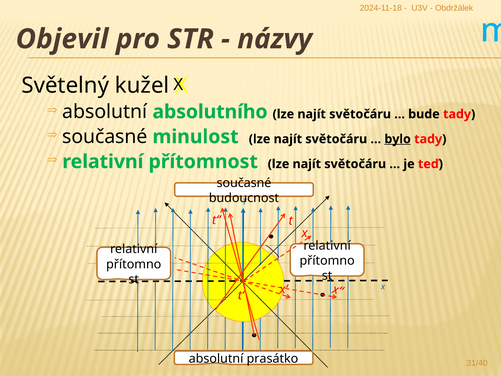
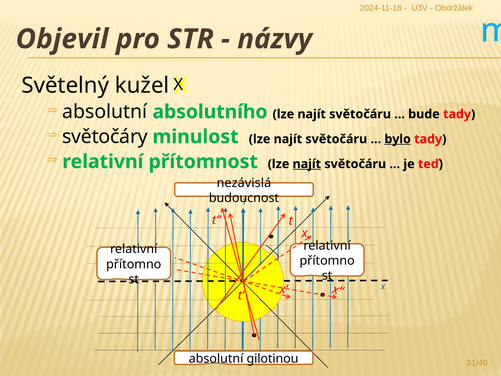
současné at (105, 137): současné -> světočáry
najít at (307, 164) underline: none -> present
současné at (244, 183): současné -> nezávislá
prasátko: prasátko -> gilotinou
